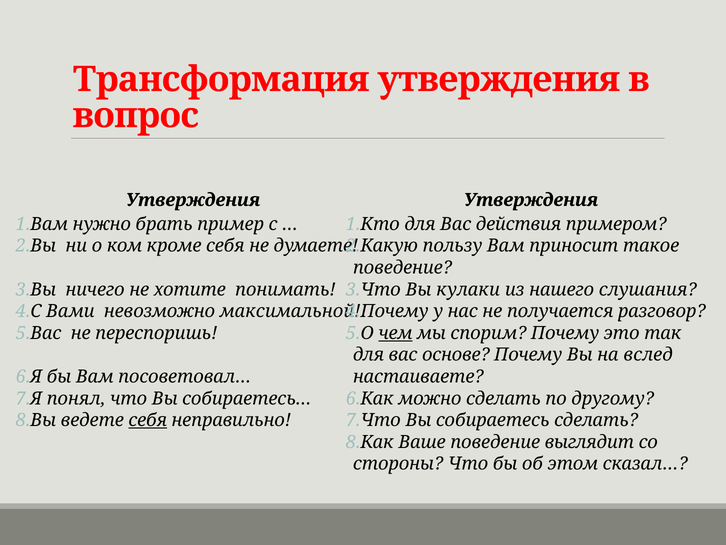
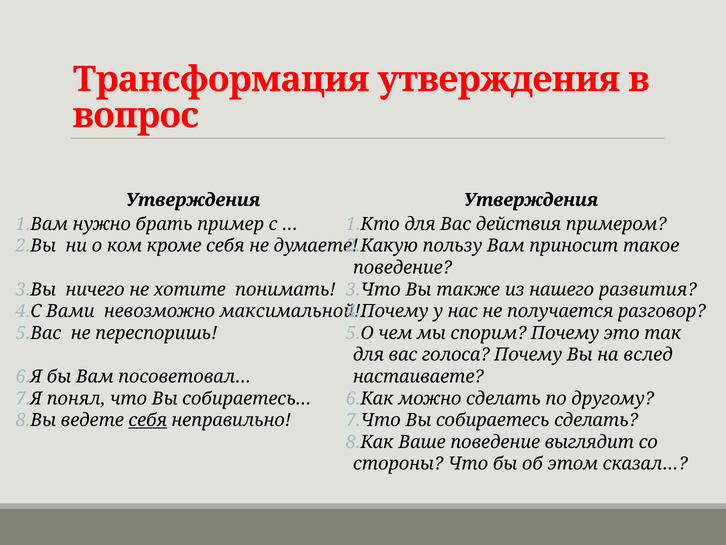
кулаки: кулаки -> также
слушания: слушания -> развития
чем underline: present -> none
основе: основе -> голоса
